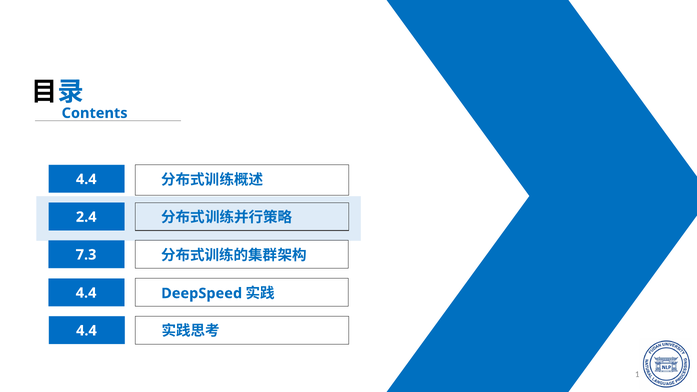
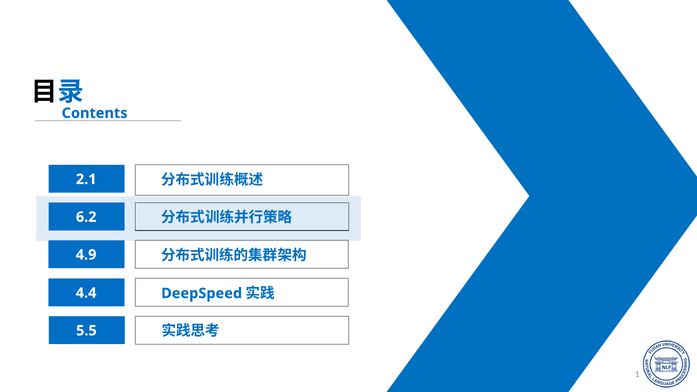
4.4 at (86, 179): 4.4 -> 2.1
2.4: 2.4 -> 6.2
7.3: 7.3 -> 4.9
4.4 at (86, 331): 4.4 -> 5.5
